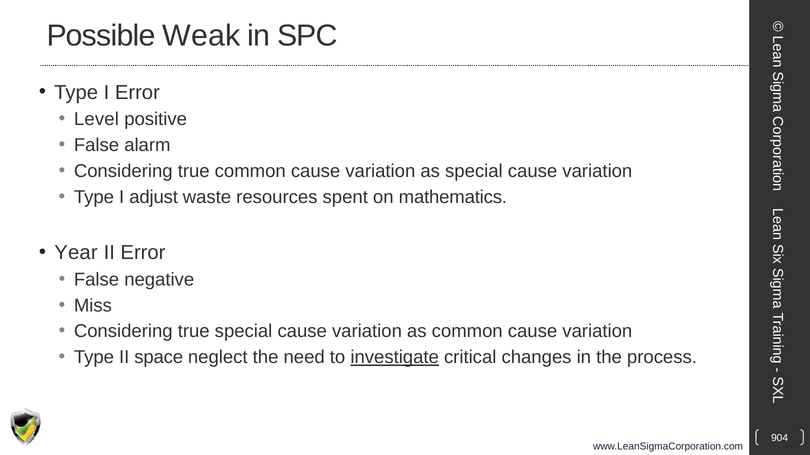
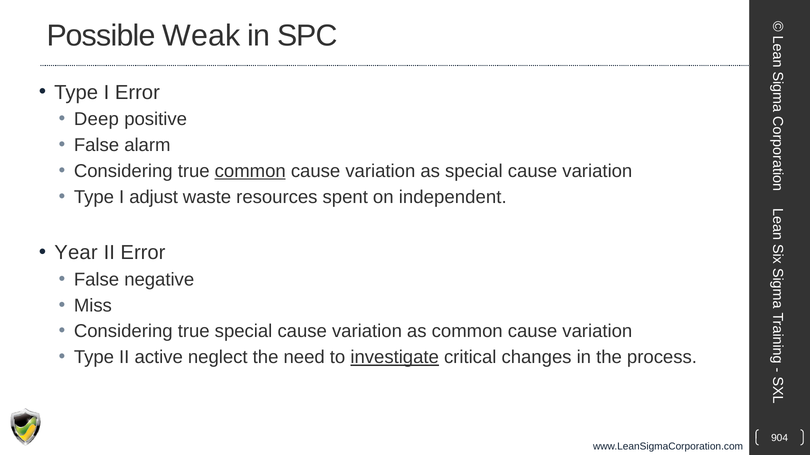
Level: Level -> Deep
common at (250, 171) underline: none -> present
mathematics: mathematics -> independent
space: space -> active
